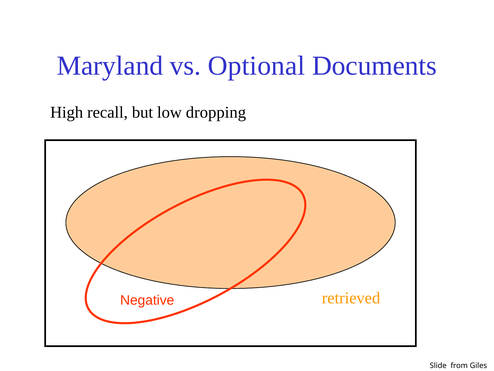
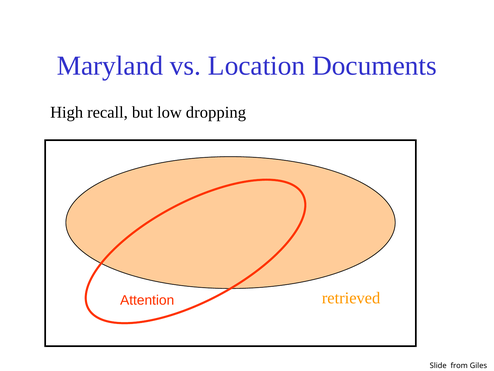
Optional: Optional -> Location
Negative: Negative -> Attention
